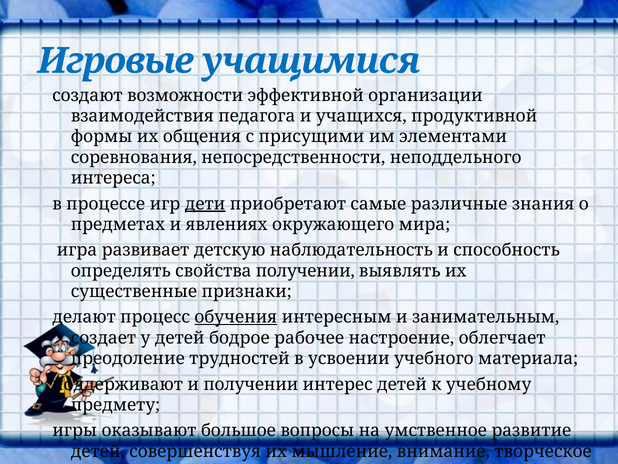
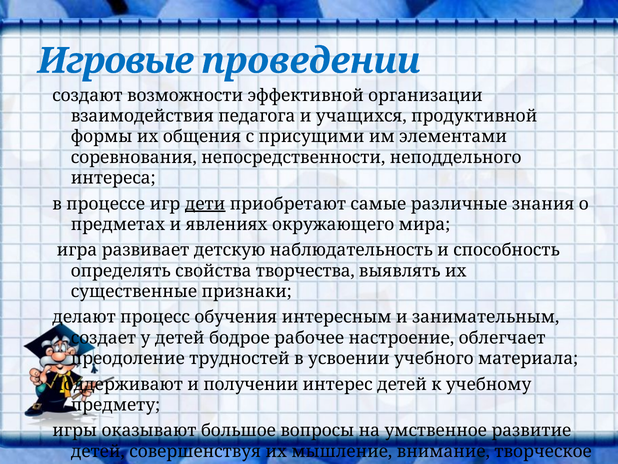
учащимися: учащимися -> проведении
свойства получении: получении -> творчества
обучения underline: present -> none
